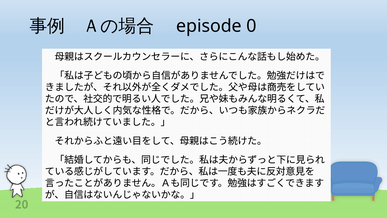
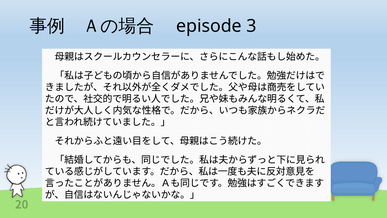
0: 0 -> 3
